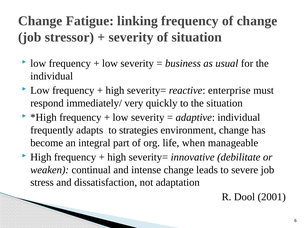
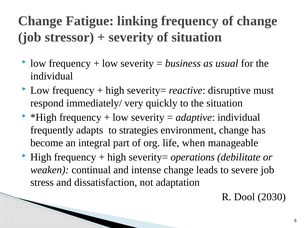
enterprise: enterprise -> disruptive
innovative: innovative -> operations
2001: 2001 -> 2030
